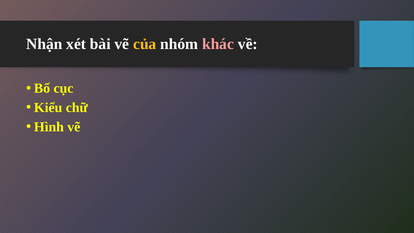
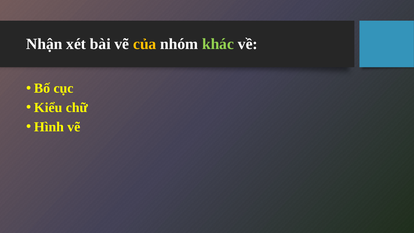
khác colour: pink -> light green
